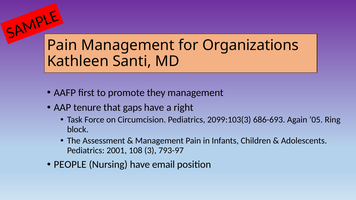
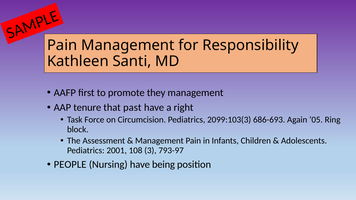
Organizations: Organizations -> Responsibility
gaps: gaps -> past
email: email -> being
